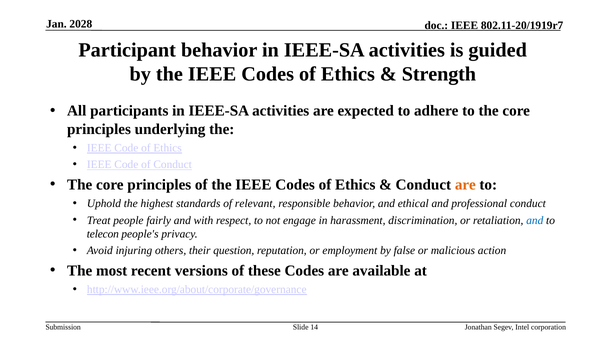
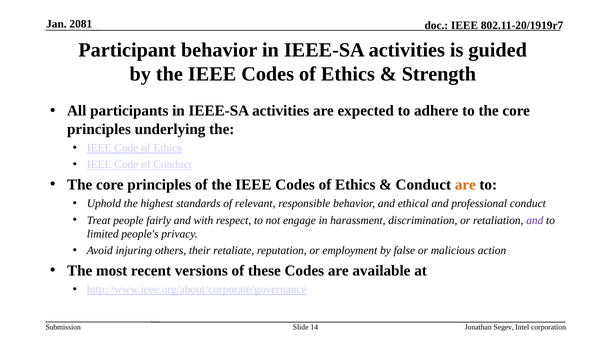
2028: 2028 -> 2081
and at (535, 220) colour: blue -> purple
telecon: telecon -> limited
question: question -> retaliate
